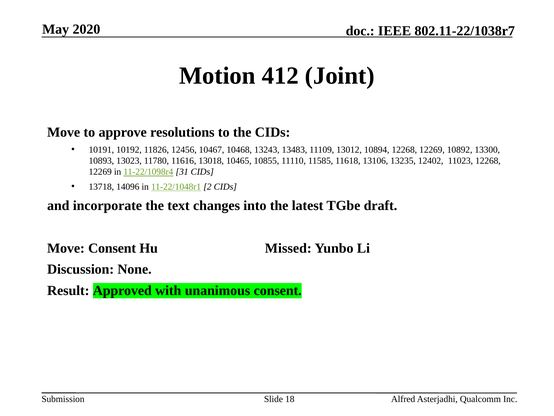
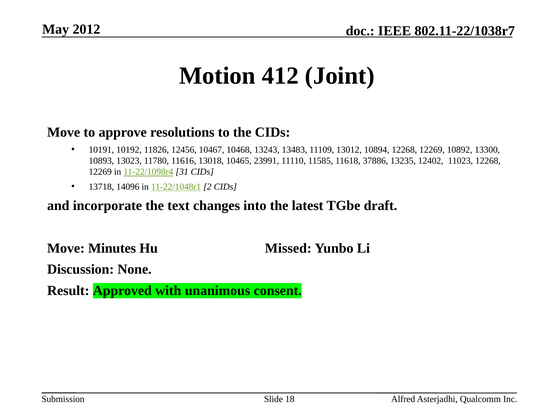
2020: 2020 -> 2012
10855: 10855 -> 23991
13106: 13106 -> 37886
Move Consent: Consent -> Minutes
